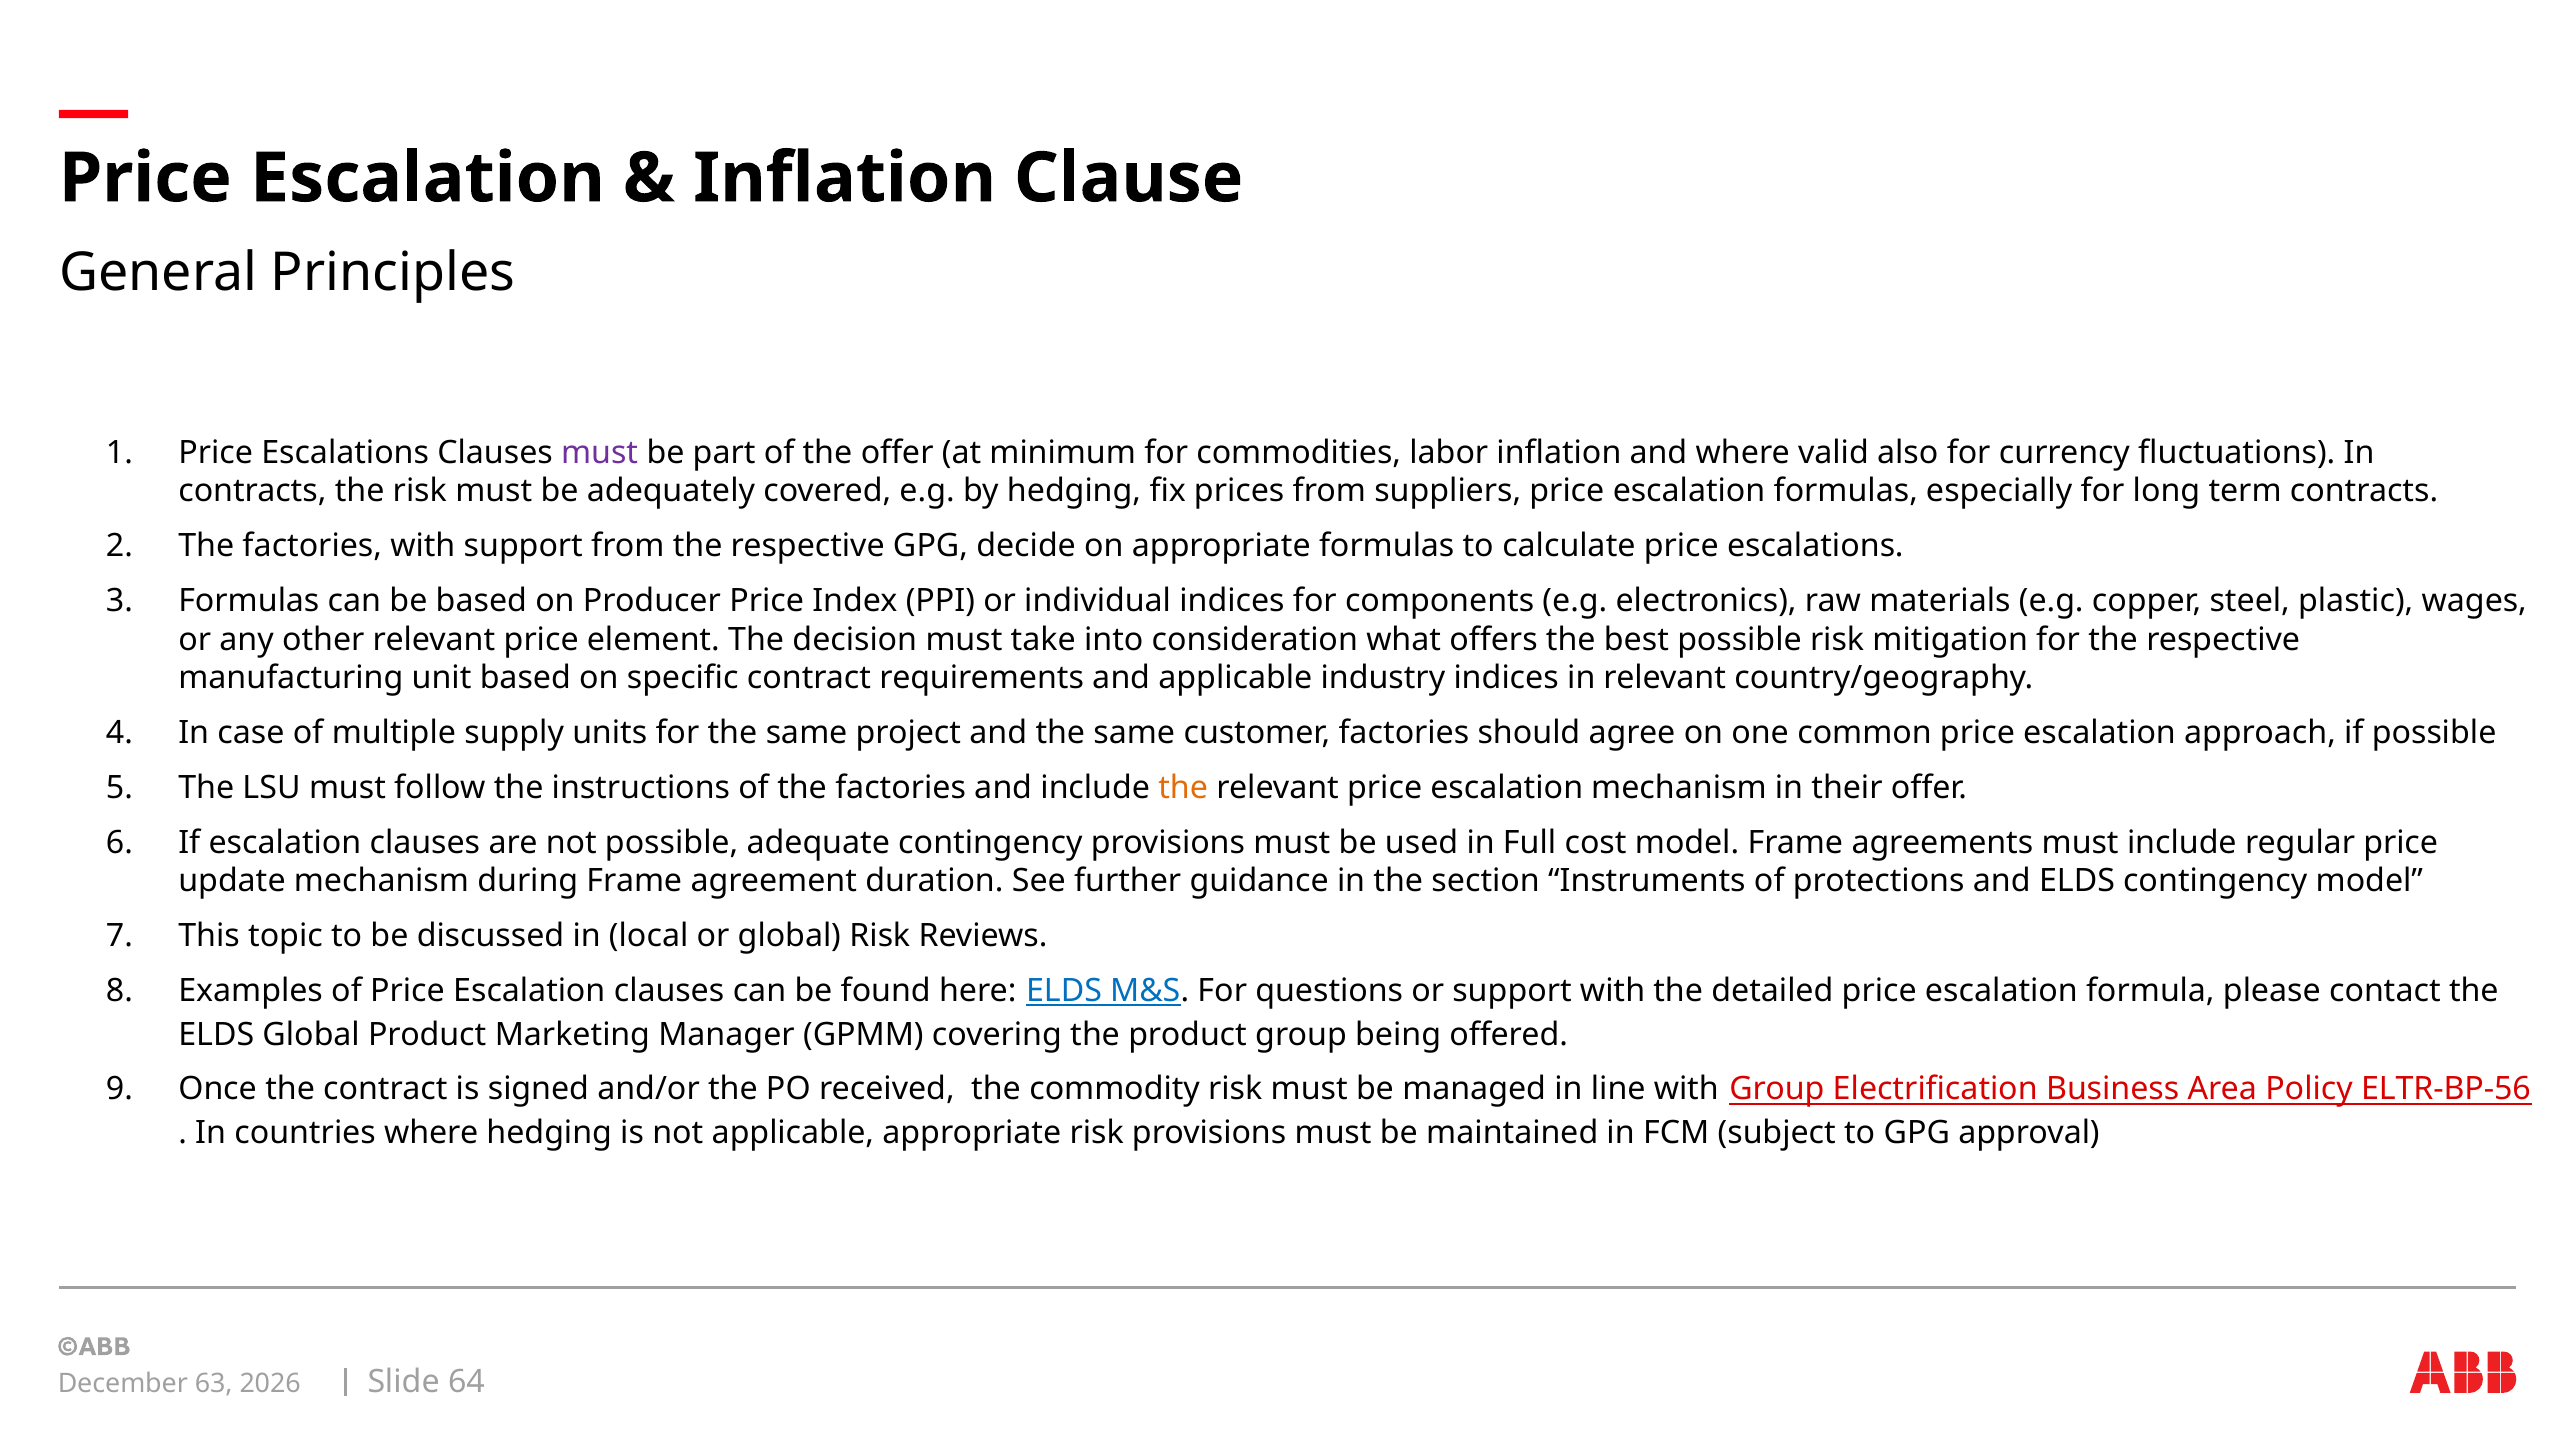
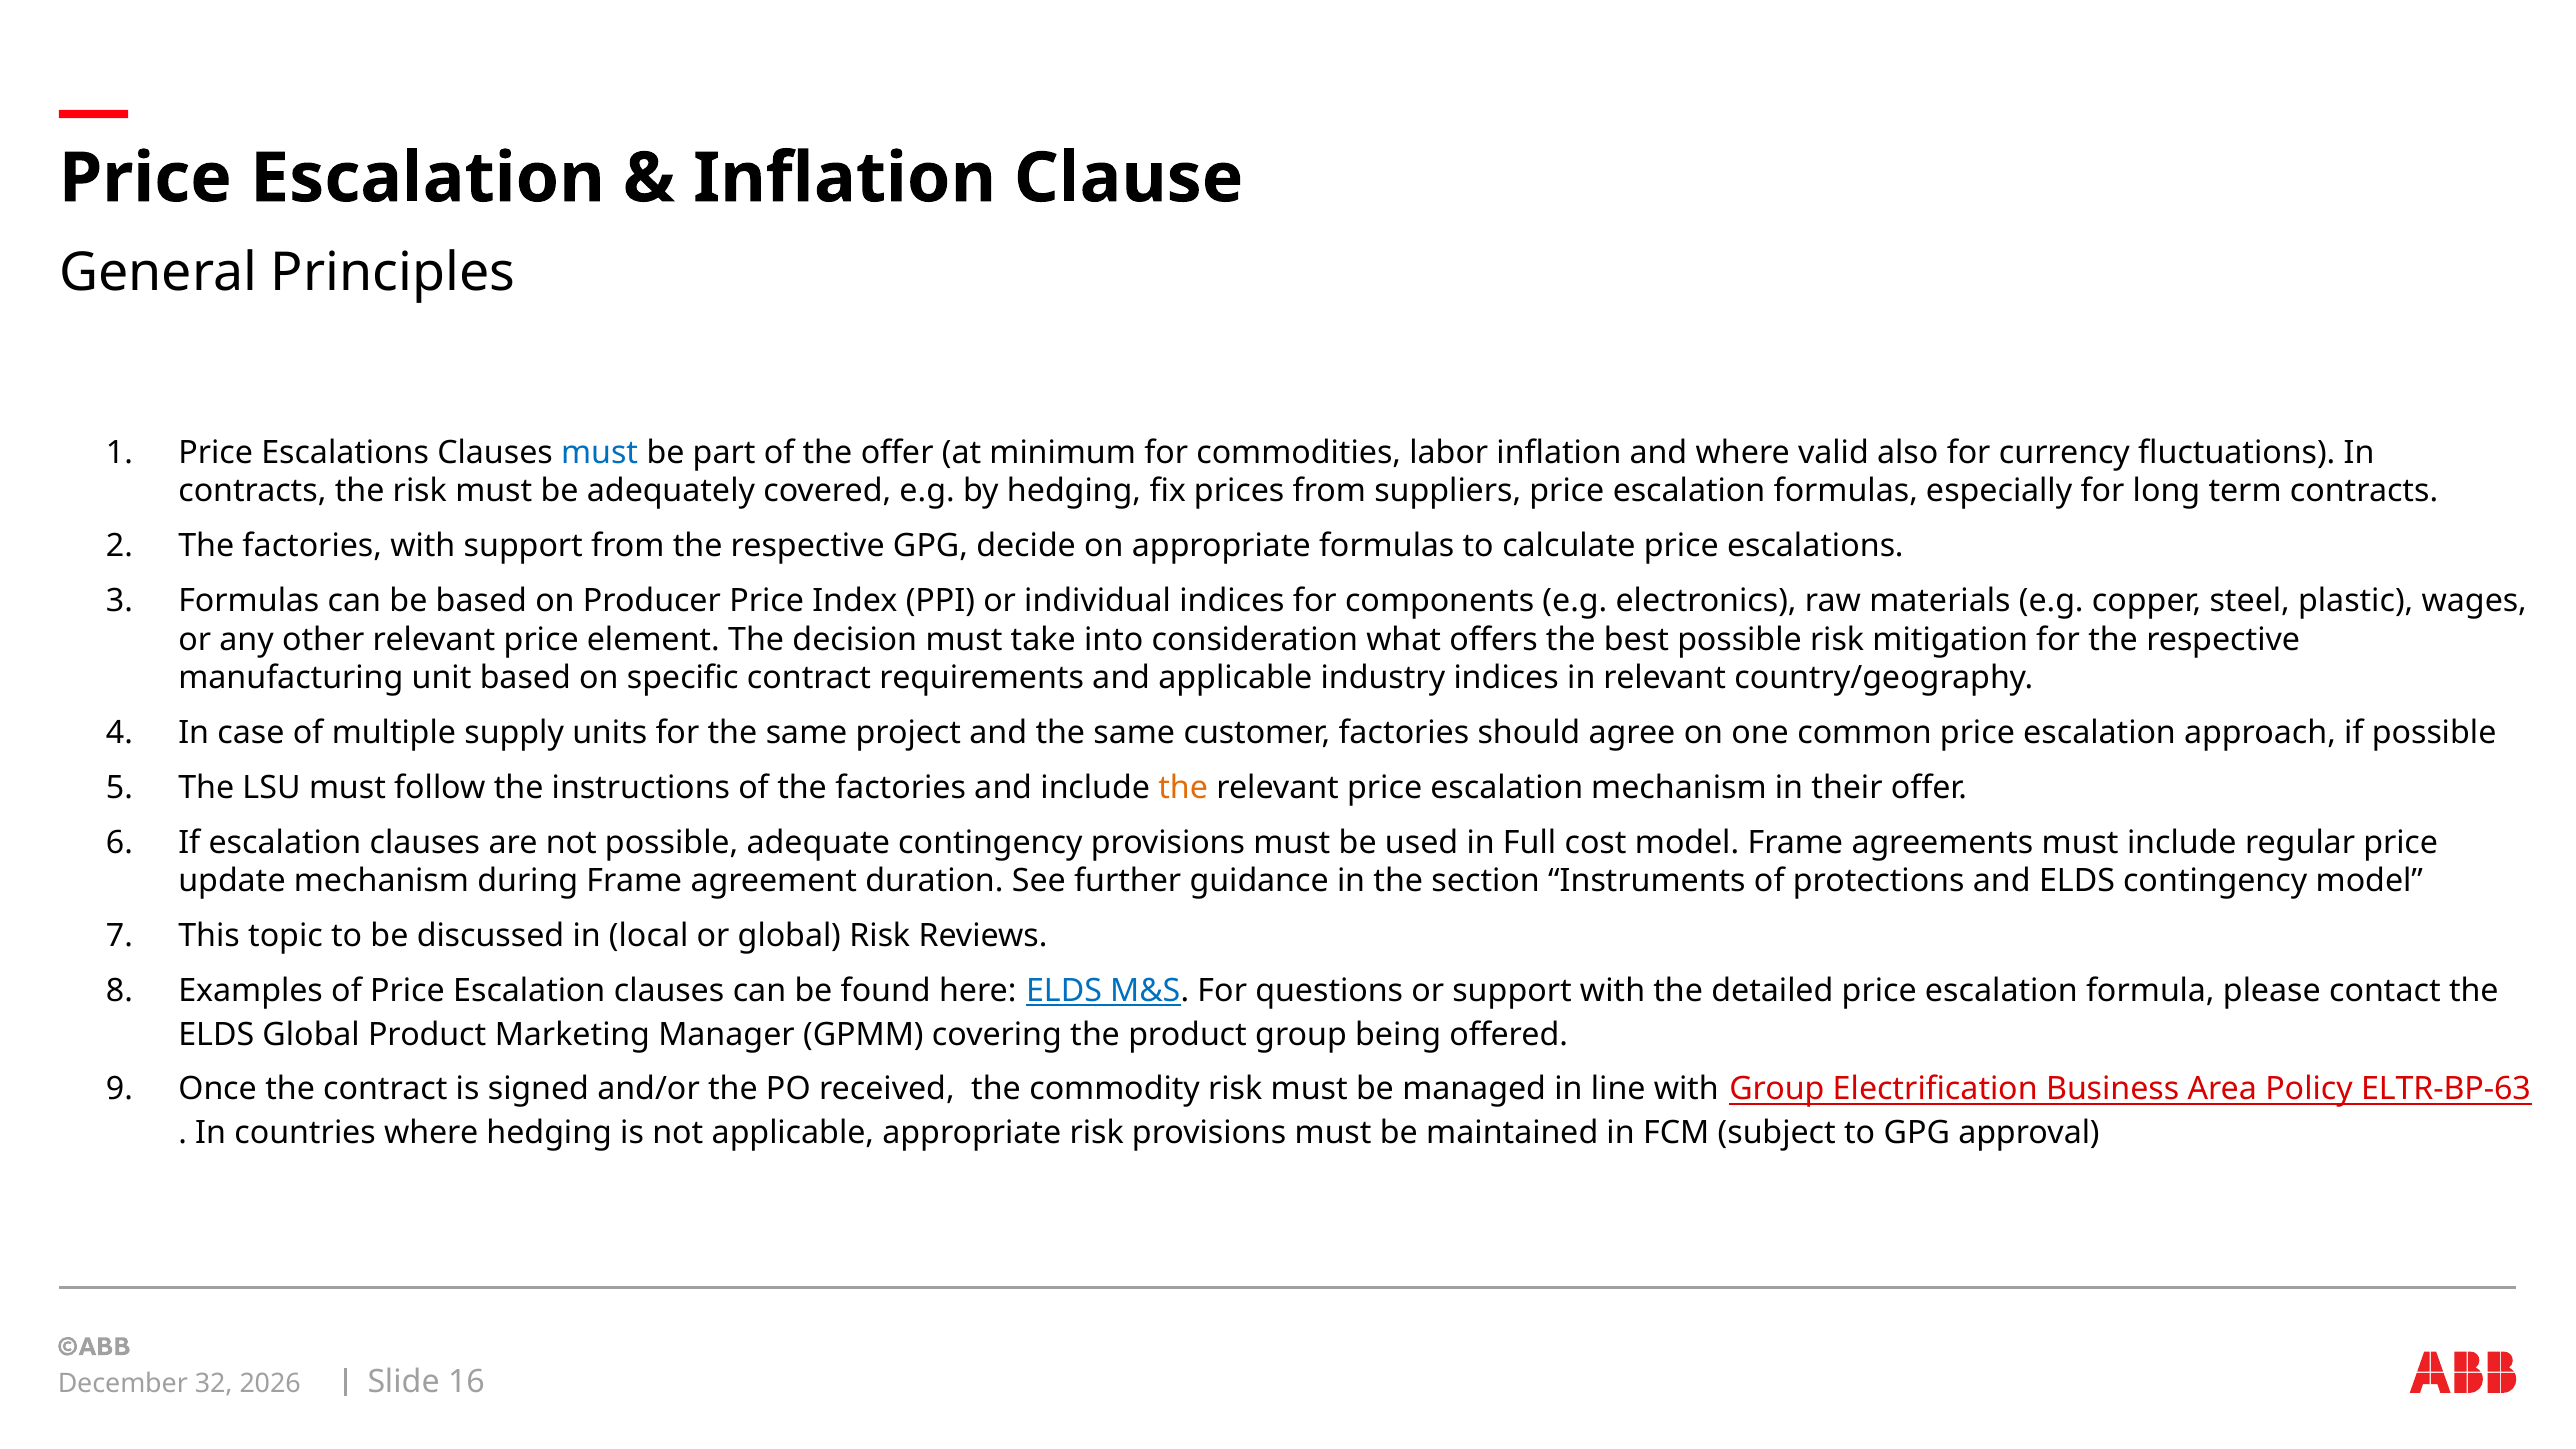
must at (600, 453) colour: purple -> blue
ELTR-BP-56: ELTR-BP-56 -> ELTR-BP-63
63: 63 -> 32
64: 64 -> 16
